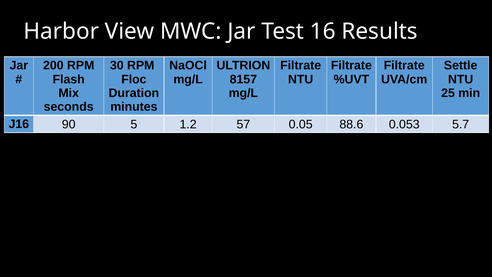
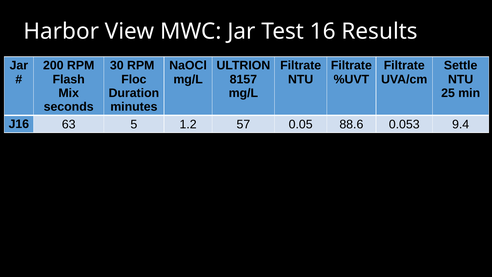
90: 90 -> 63
5.7: 5.7 -> 9.4
